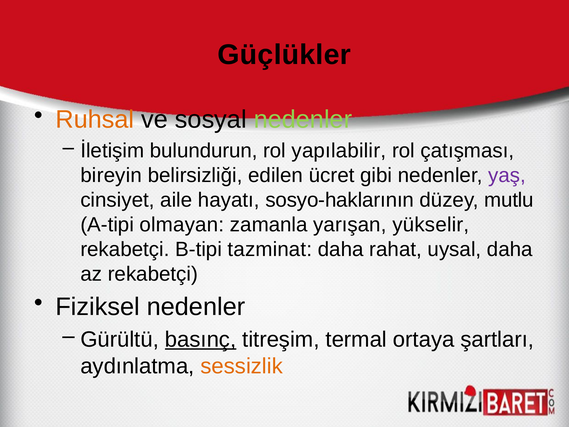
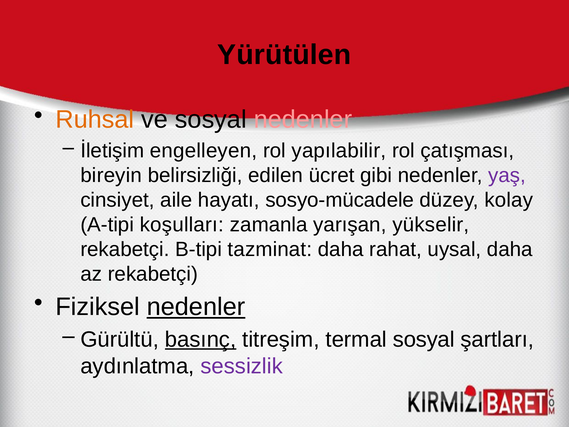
Güçlükler: Güçlükler -> Yürütülen
nedenler at (303, 119) colour: light green -> pink
bulundurun: bulundurun -> engelleyen
sosyo-haklarının: sosyo-haklarının -> sosyo-mücadele
mutlu: mutlu -> kolay
olmayan: olmayan -> koşulları
nedenler at (196, 307) underline: none -> present
termal ortaya: ortaya -> sosyal
sessizlik colour: orange -> purple
